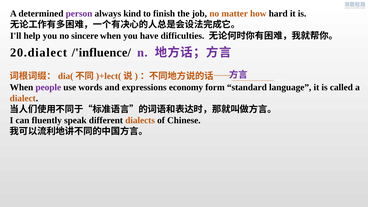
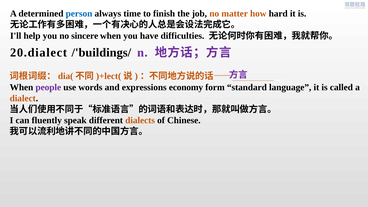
person colour: purple -> blue
kind: kind -> time
/'influence/: /'influence/ -> /'buildings/
